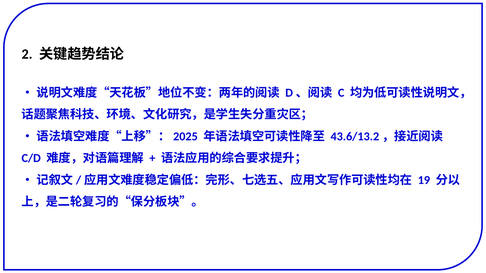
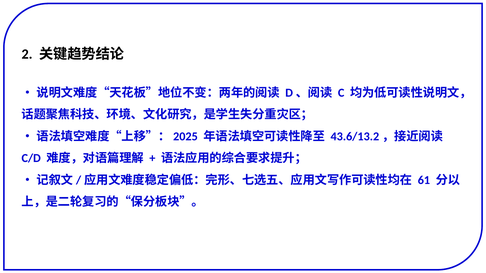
19: 19 -> 61
